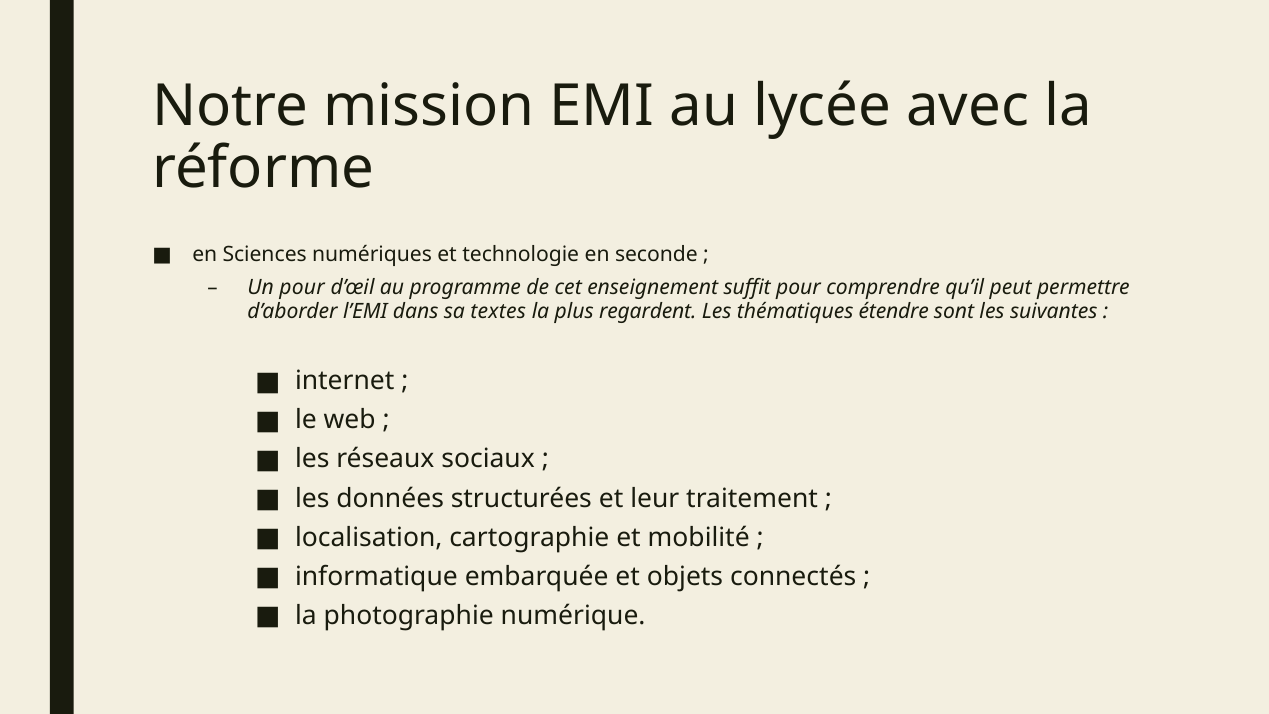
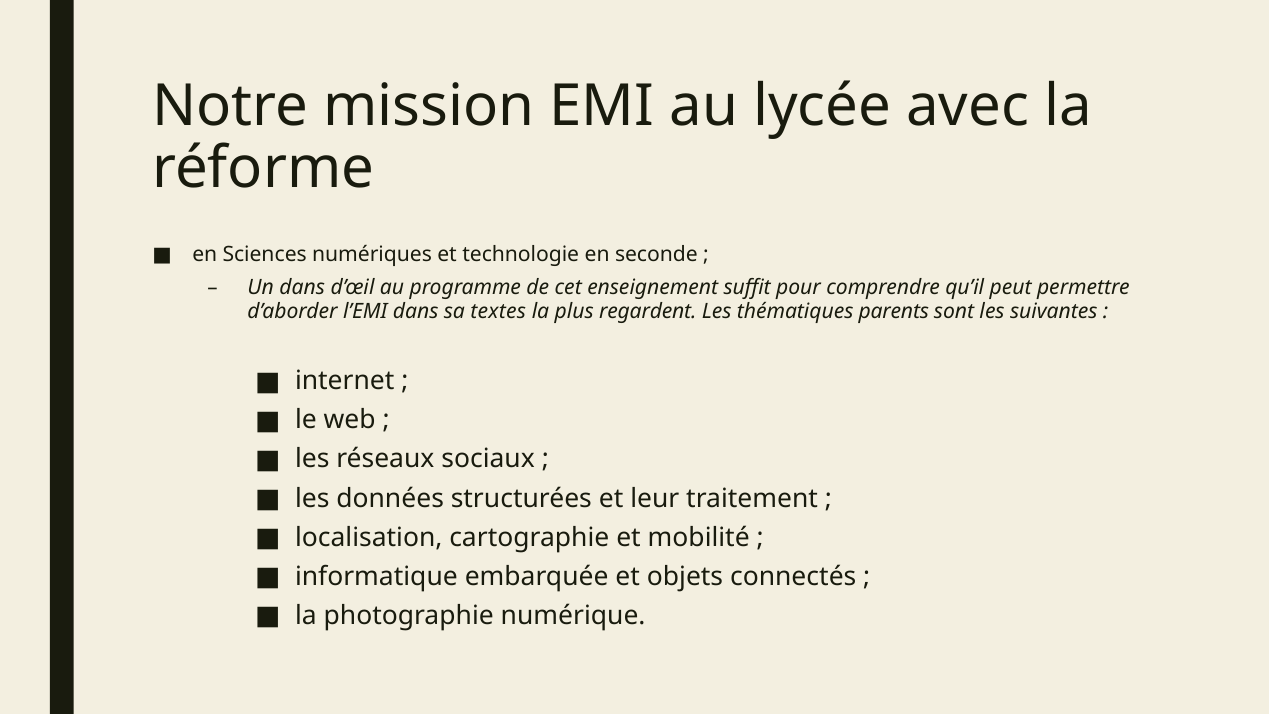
Un pour: pour -> dans
étendre: étendre -> parents
